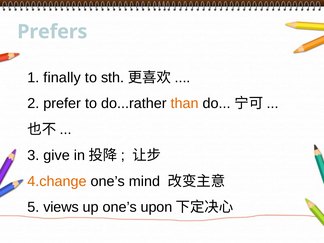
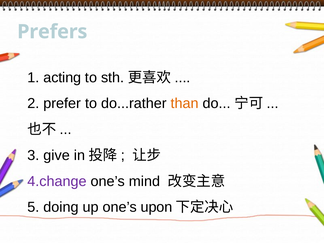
finally: finally -> acting
4.change colour: orange -> purple
views: views -> doing
